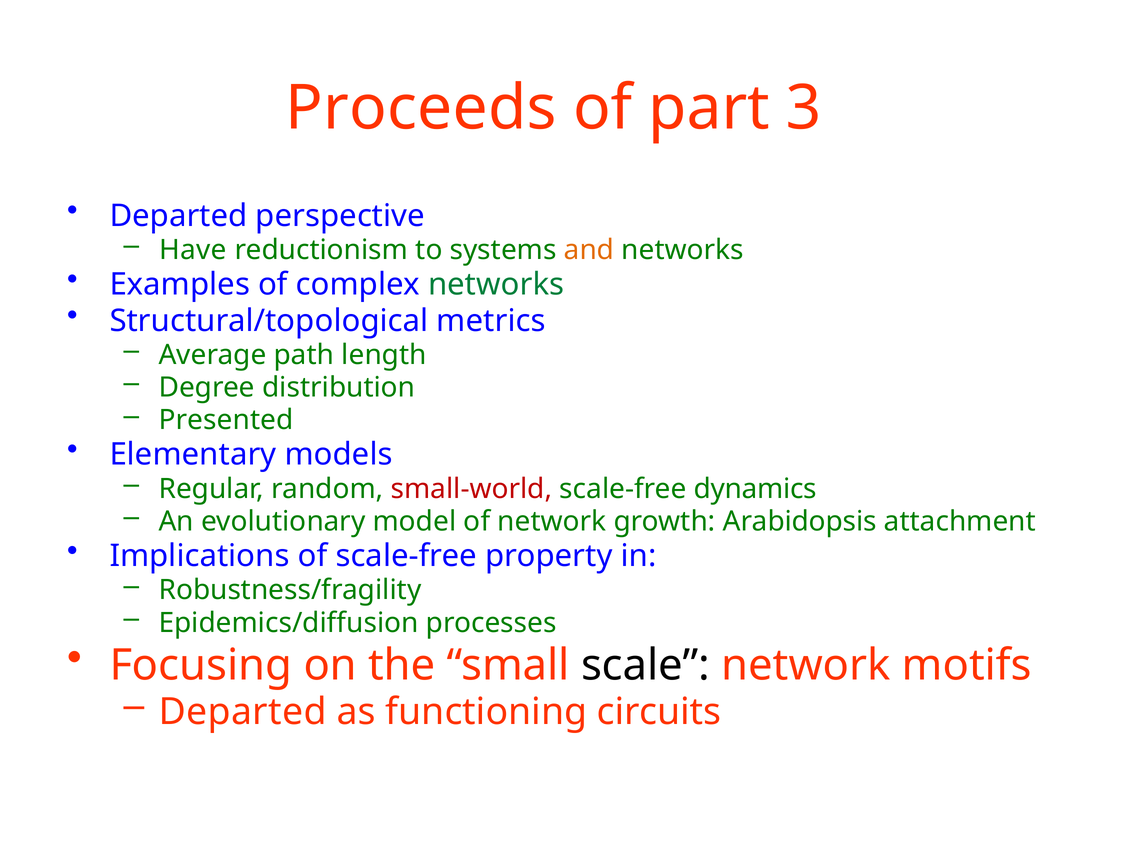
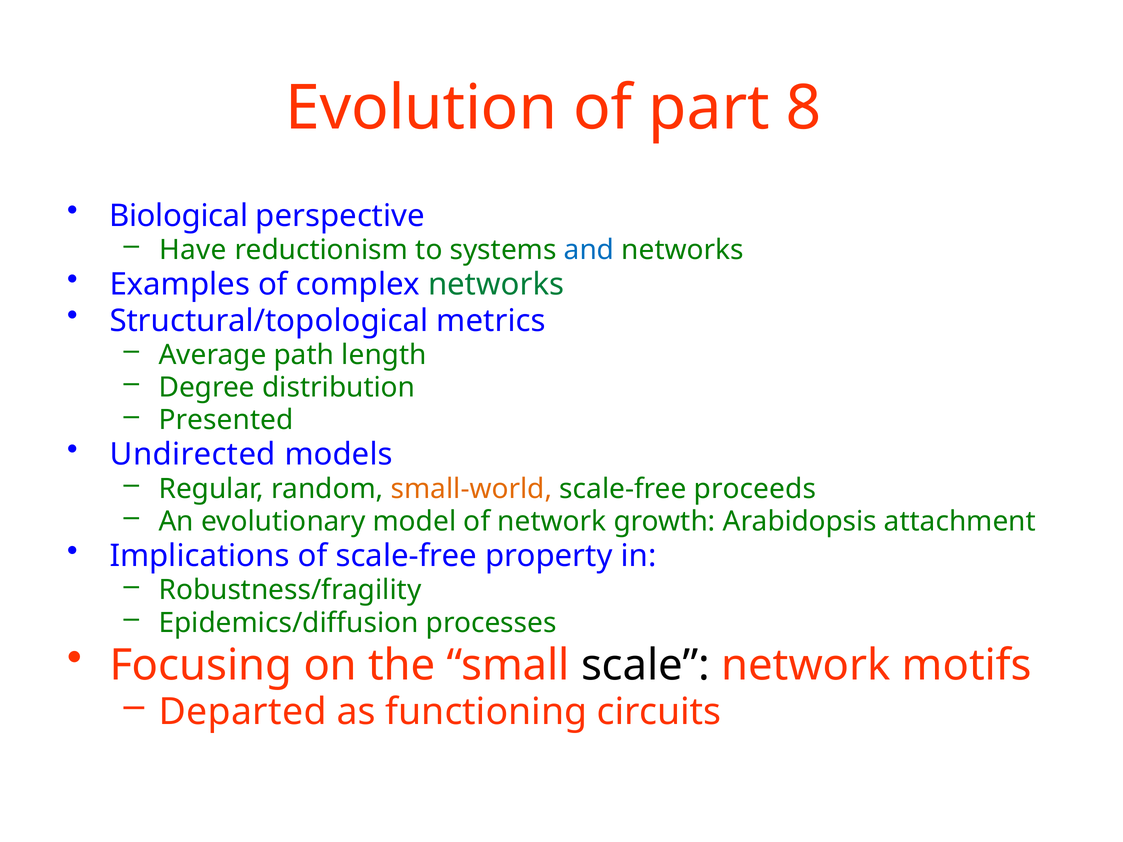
Proceeds: Proceeds -> Evolution
3: 3 -> 8
Departed at (178, 216): Departed -> Biological
and colour: orange -> blue
Elementary: Elementary -> Undirected
small-world colour: red -> orange
dynamics: dynamics -> proceeds
